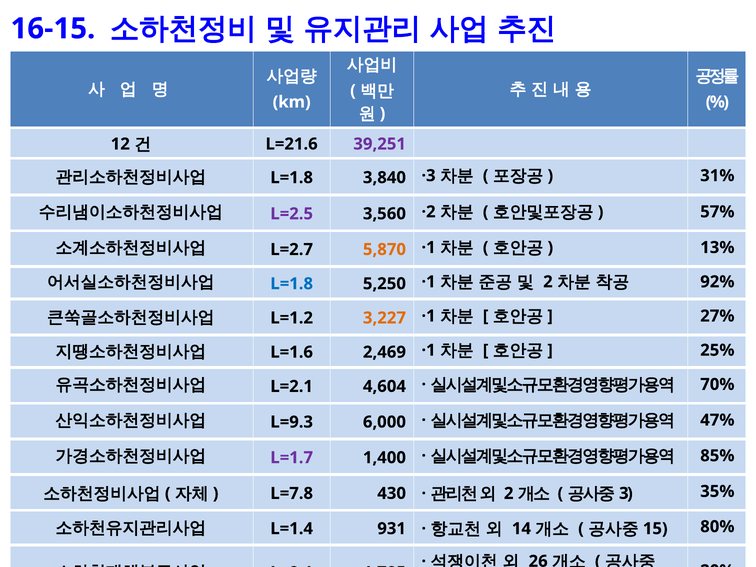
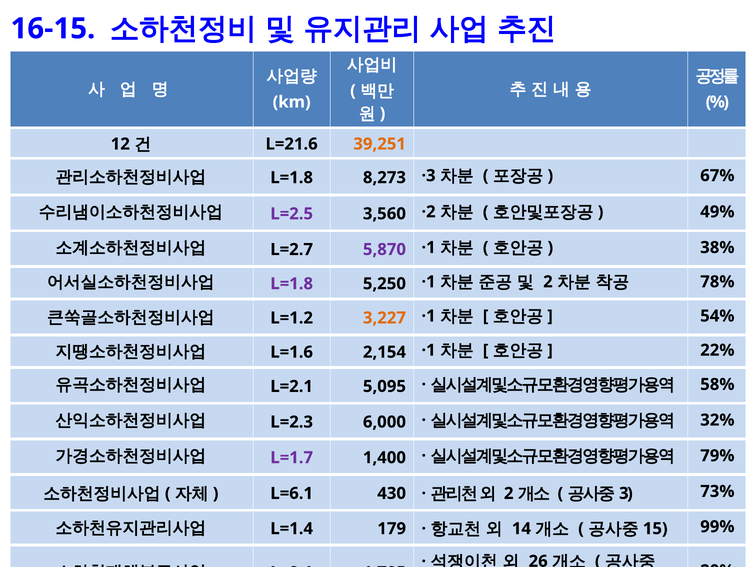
39,251 colour: purple -> orange
3,840: 3,840 -> 8,273
31%: 31% -> 67%
57%: 57% -> 49%
5,870 colour: orange -> purple
13%: 13% -> 38%
L=1.8 at (292, 284) colour: blue -> purple
92%: 92% -> 78%
27%: 27% -> 54%
2,469: 2,469 -> 2,154
25%: 25% -> 22%
4,604: 4,604 -> 5,095
70%: 70% -> 58%
L=9.3: L=9.3 -> L=2.3
47%: 47% -> 32%
85%: 85% -> 79%
L=7.8: L=7.8 -> L=6.1
35%: 35% -> 73%
931: 931 -> 179
80%: 80% -> 99%
